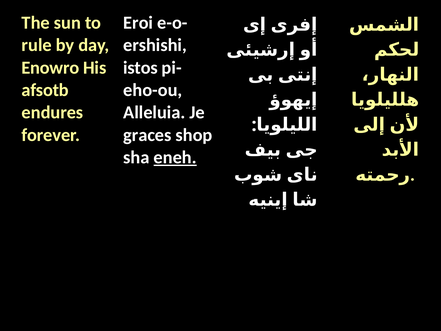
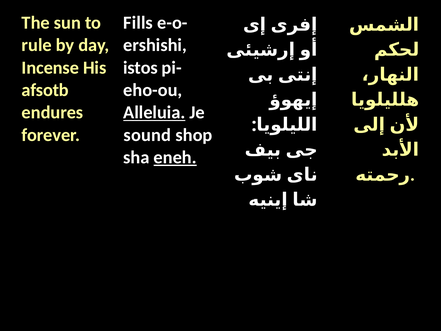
Eroi: Eroi -> Fills
Enowro: Enowro -> Incense
Alleluia underline: none -> present
graces: graces -> sound
